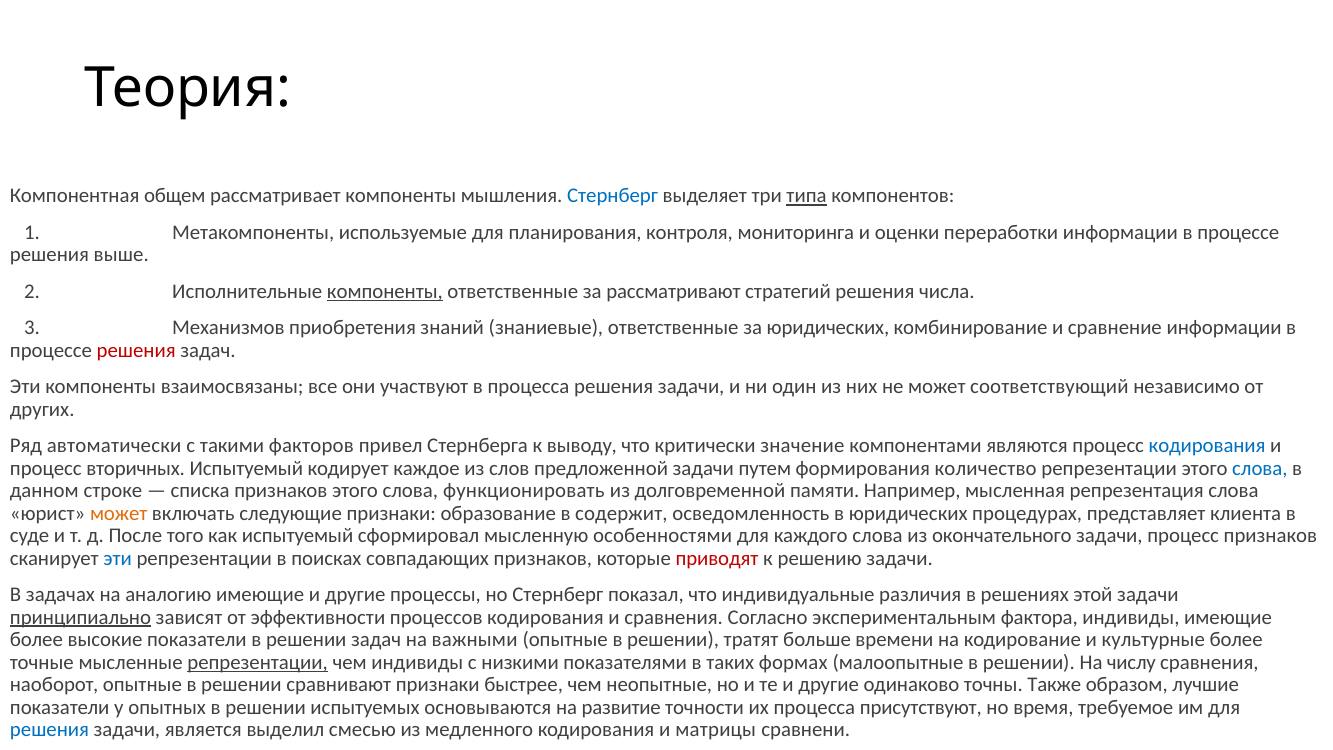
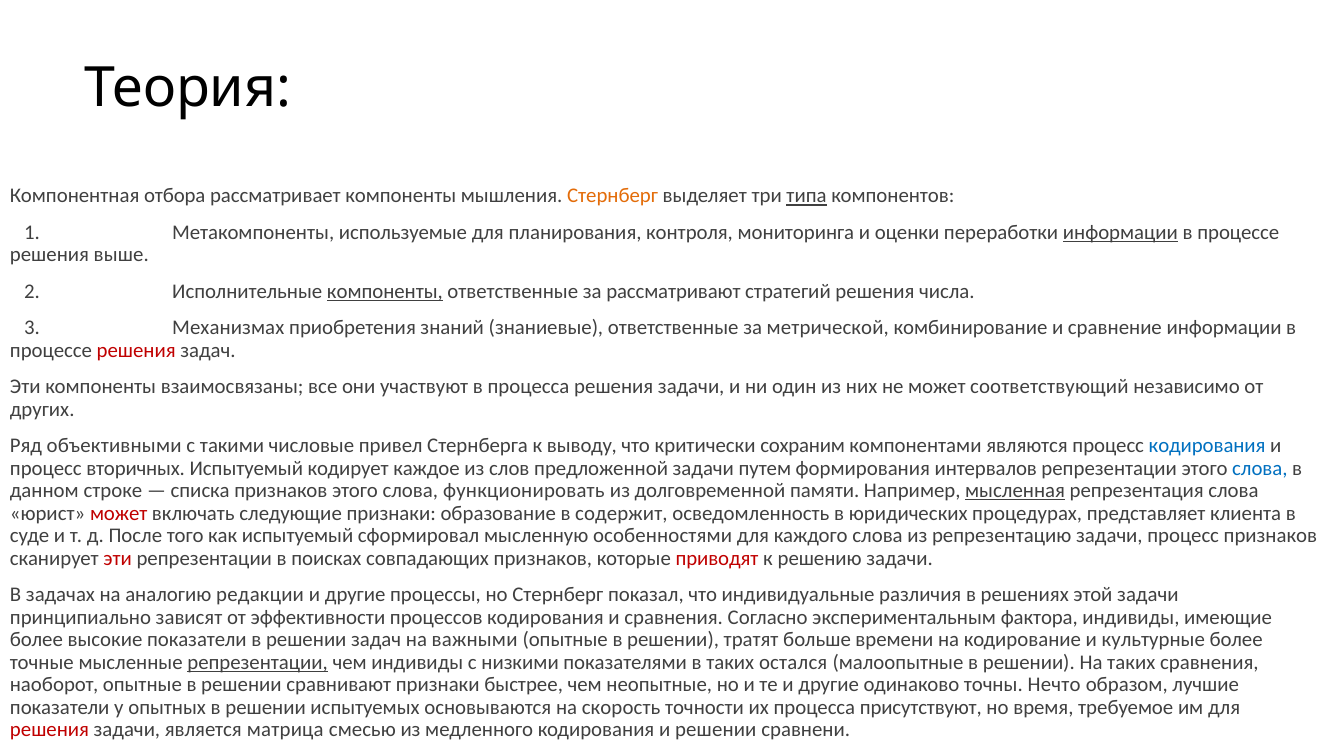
общем: общем -> отбора
Стернберг at (613, 196) colour: blue -> orange
информации at (1120, 232) underline: none -> present
Механизмов: Механизмов -> Механизмах
за юридических: юридических -> метрической
автоматически: автоматически -> объективными
факторов: факторов -> числовые
значение: значение -> сохраним
количество: количество -> интервалов
мысленная underline: none -> present
может at (119, 513) colour: orange -> red
окончательного: окончательного -> репрезентацию
эти at (118, 558) colour: blue -> red
аналогию имеющие: имеющие -> редакции
принципиально underline: present -> none
формах: формах -> остался
На числу: числу -> таких
Также: Также -> Нечто
развитие: развитие -> скорость
решения at (49, 730) colour: blue -> red
выделил: выделил -> матрица
и матрицы: матрицы -> решении
